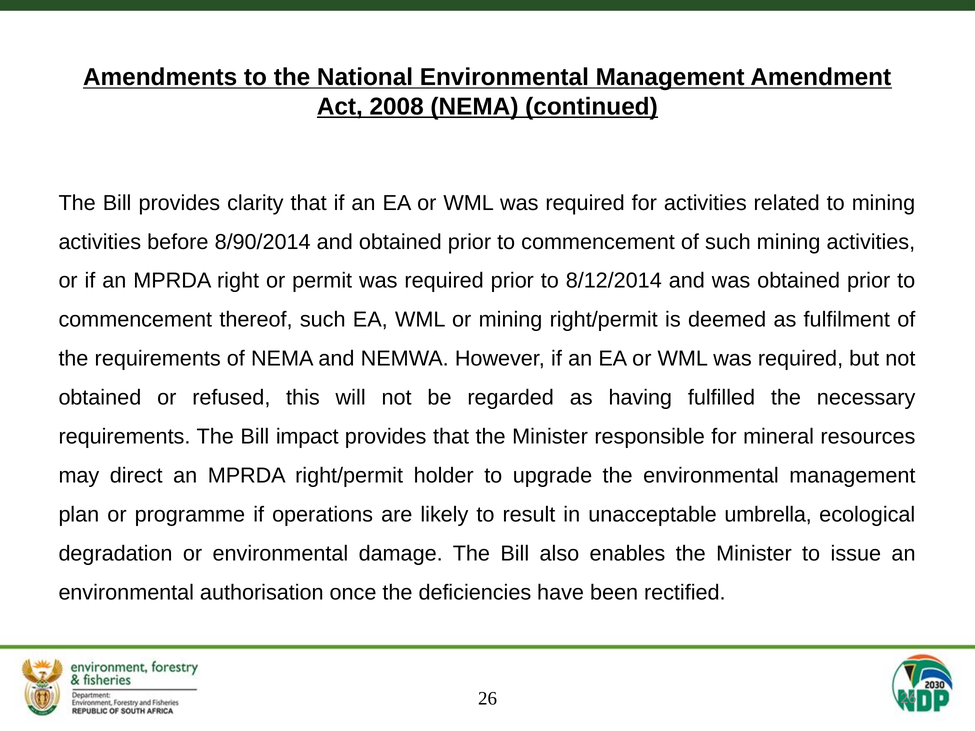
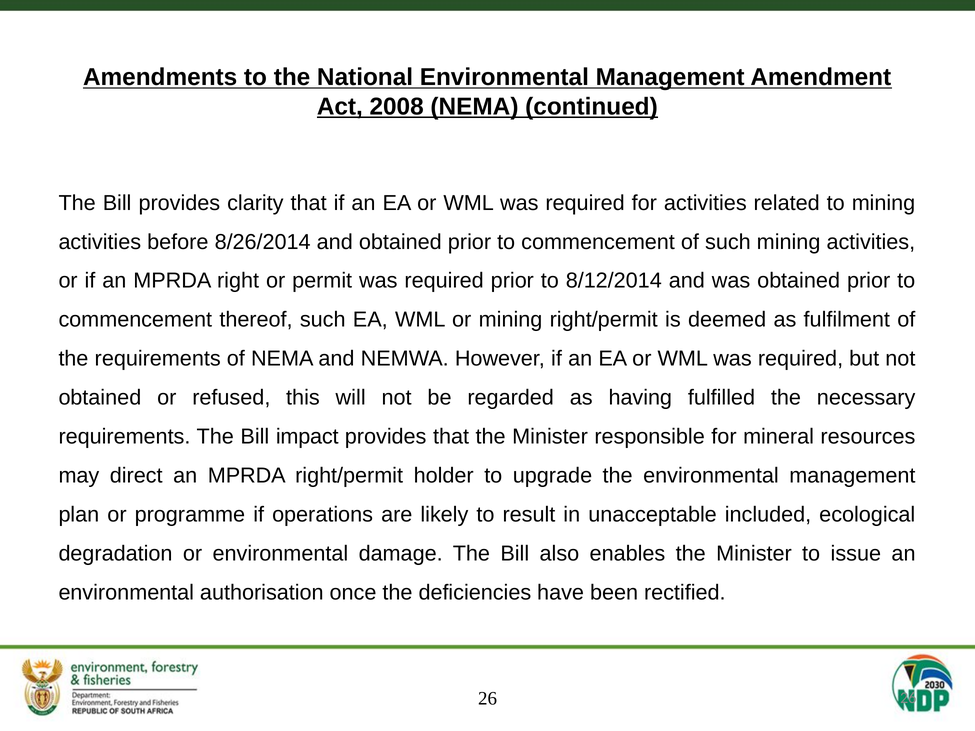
8/90/2014: 8/90/2014 -> 8/26/2014
umbrella: umbrella -> included
